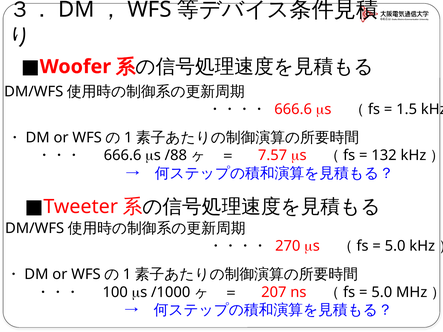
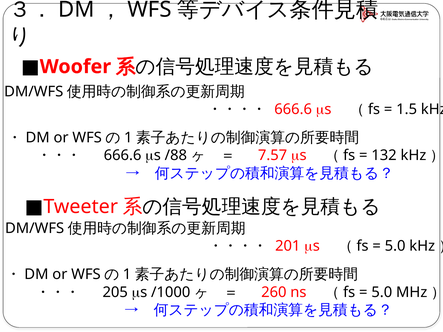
270: 270 -> 201
100: 100 -> 205
207: 207 -> 260
